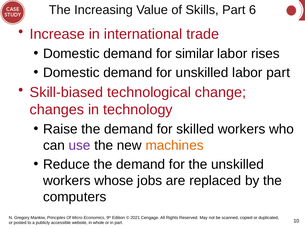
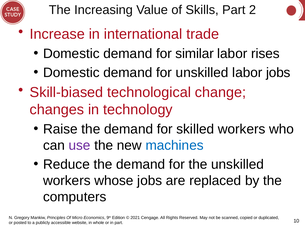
6: 6 -> 2
labor part: part -> jobs
machines colour: orange -> blue
